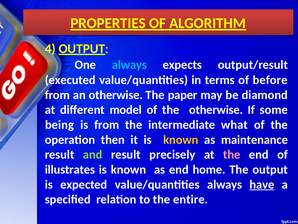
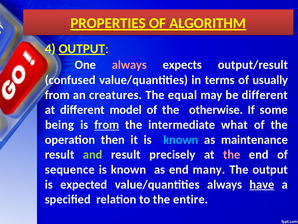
always at (129, 65) colour: light blue -> pink
executed: executed -> confused
before: before -> usually
an otherwise: otherwise -> creatures
paper: paper -> equal
be diamond: diamond -> different
from at (107, 124) underline: none -> present
known at (181, 139) colour: yellow -> light blue
illustrates: illustrates -> sequence
home: home -> many
